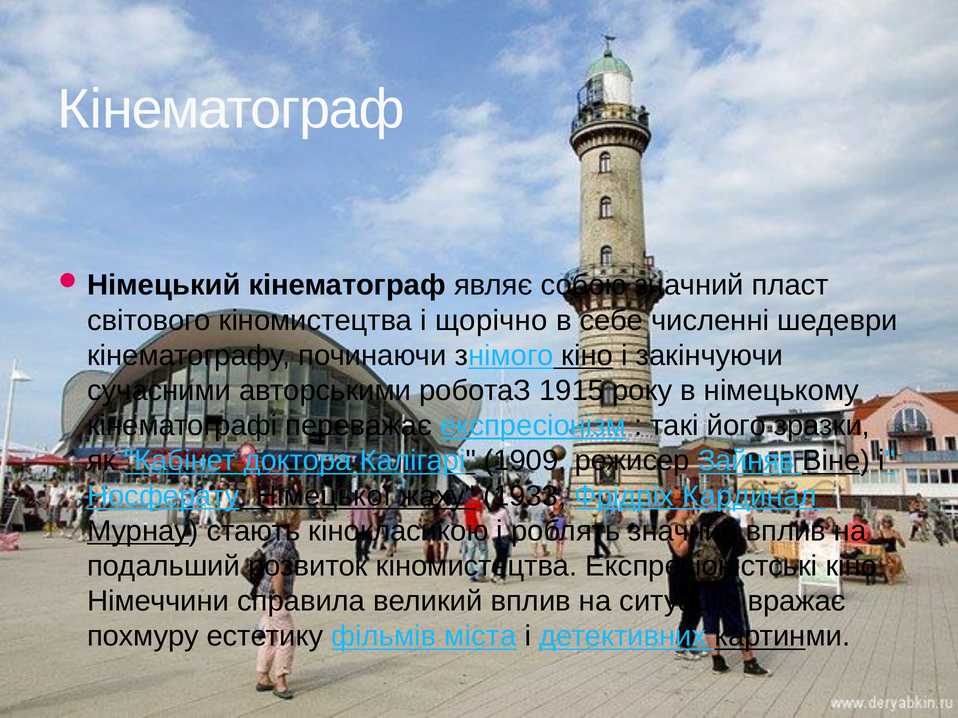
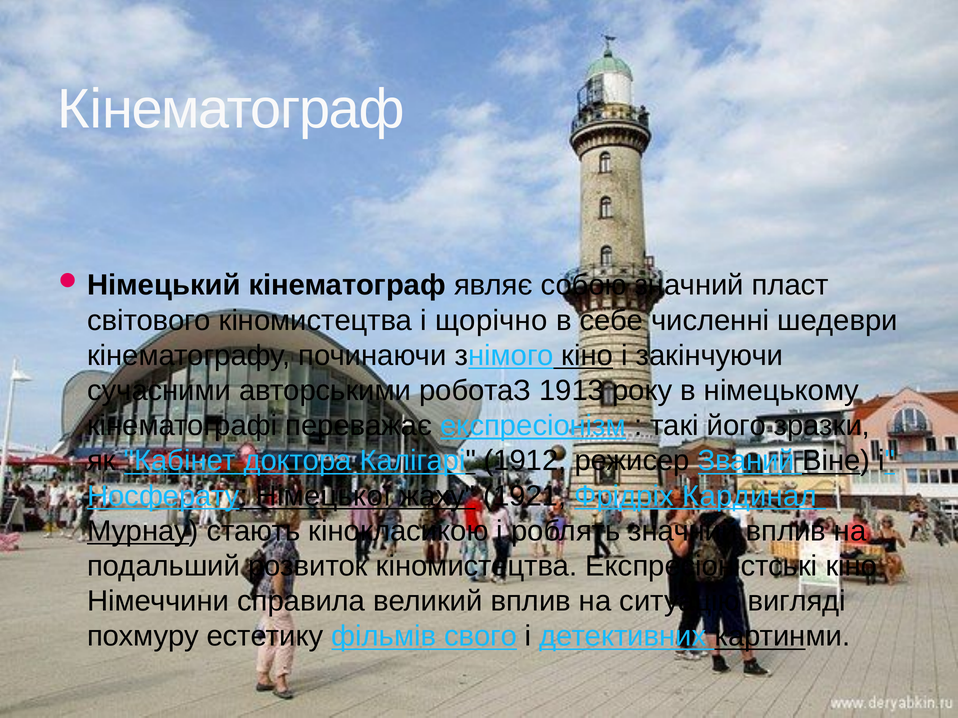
1915: 1915 -> 1913
1909: 1909 -> 1912
Зайняв: Зайняв -> Званий
1933: 1933 -> 1921
вражає: вражає -> вигляді
міста: міста -> свого
